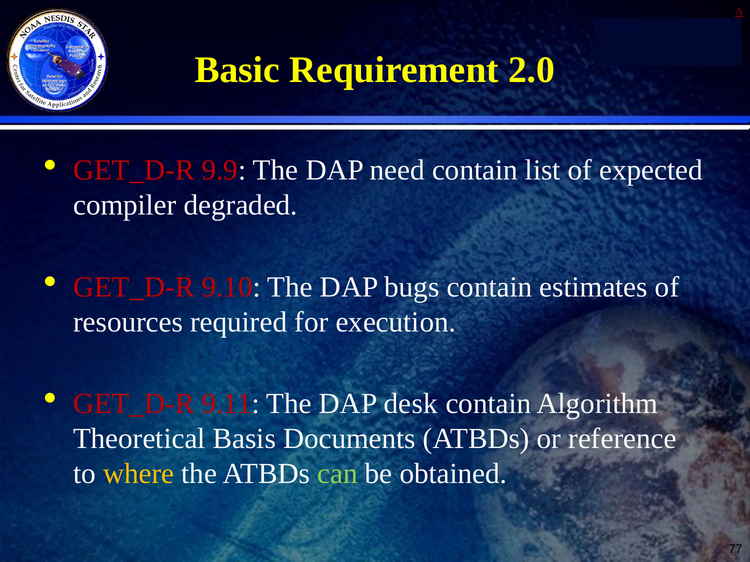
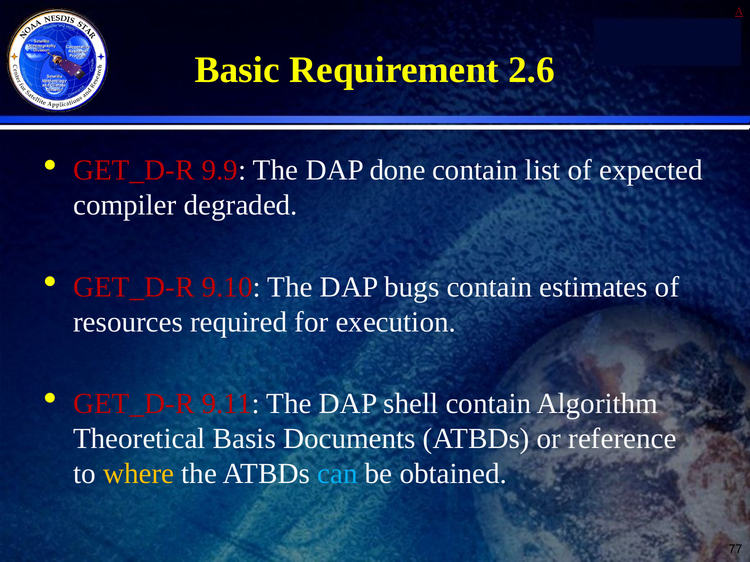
2.0: 2.0 -> 2.6
need: need -> done
desk: desk -> shell
can colour: light green -> light blue
